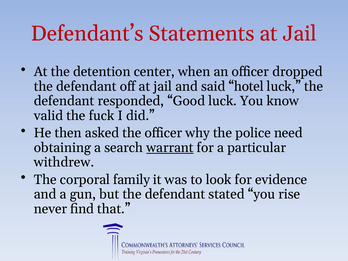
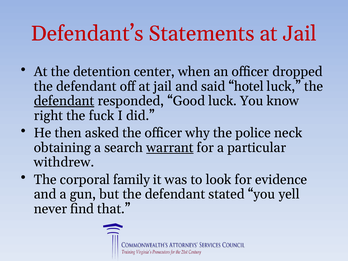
defendant at (64, 101) underline: none -> present
valid: valid -> right
need: need -> neck
rise: rise -> yell
